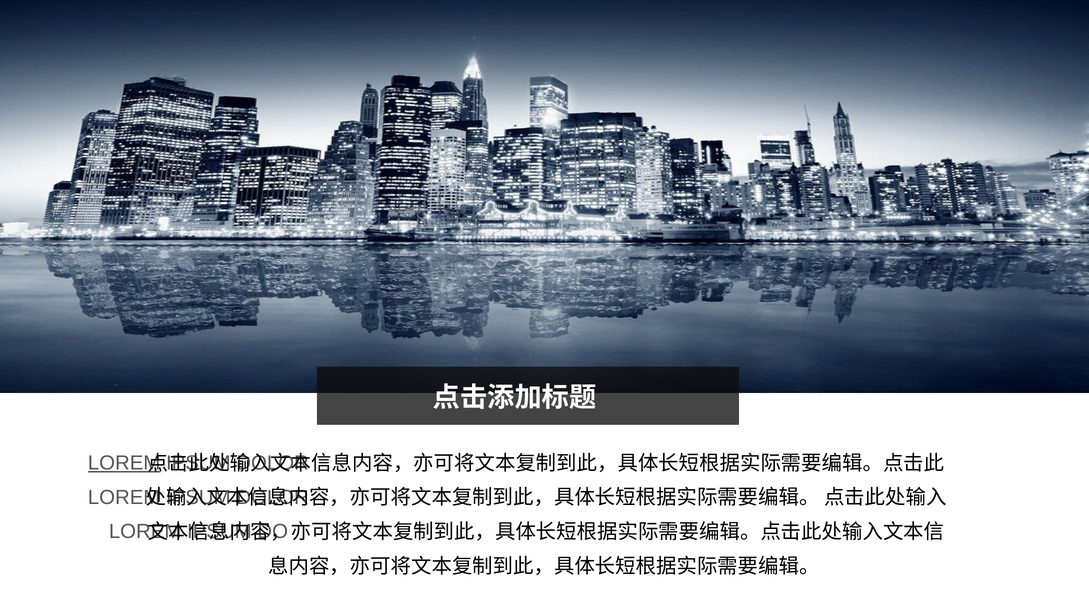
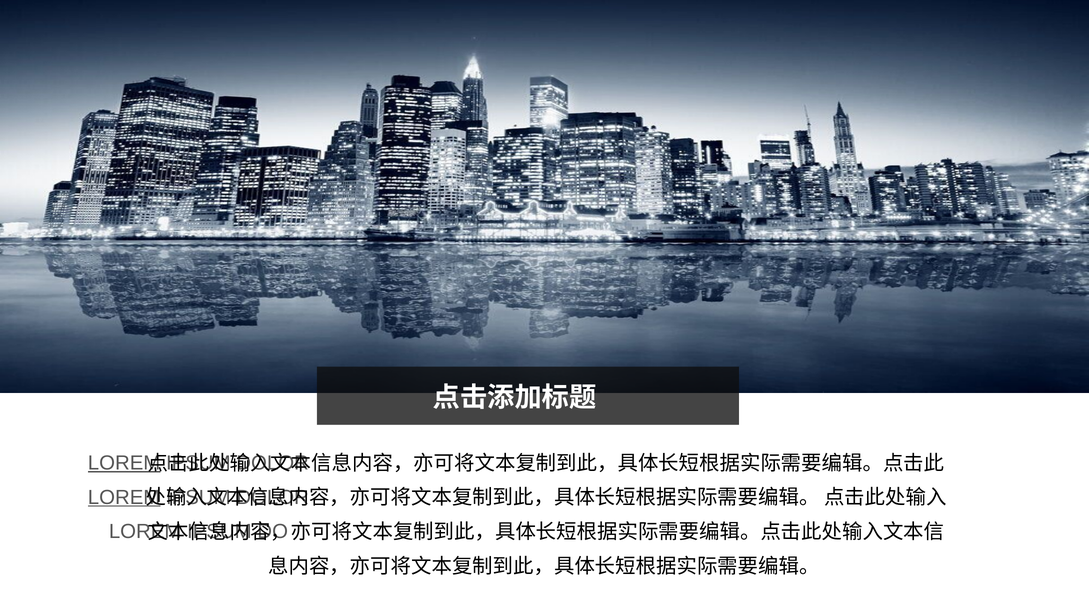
LOREM at (124, 497) underline: none -> present
